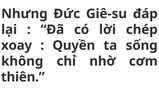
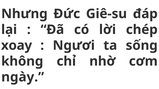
Quyền: Quyền -> Ngươi
thiên: thiên -> ngày
